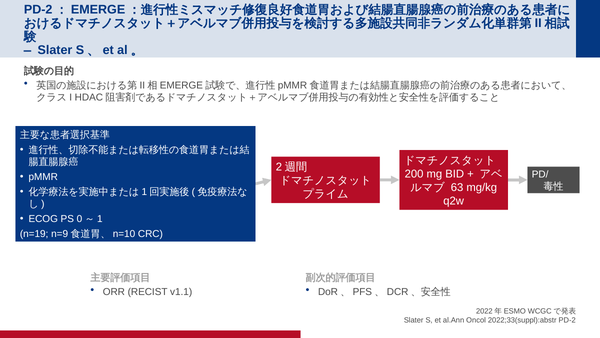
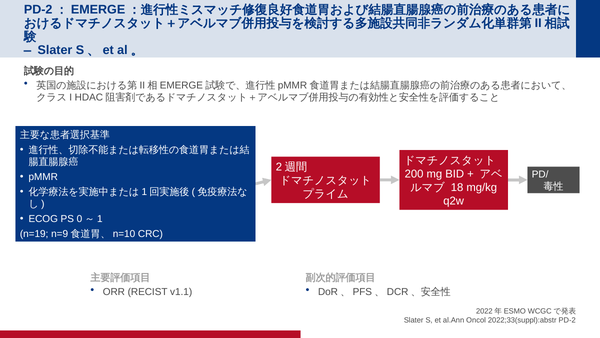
63: 63 -> 18
